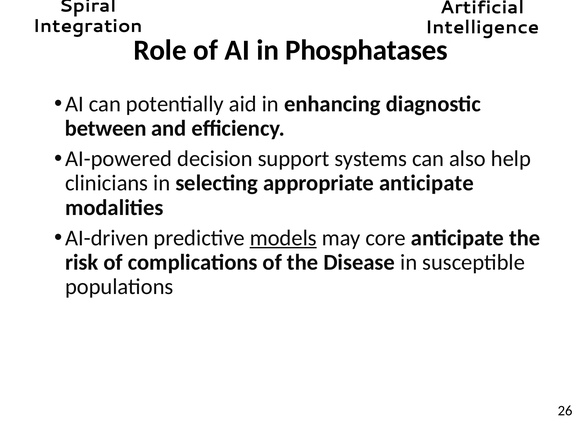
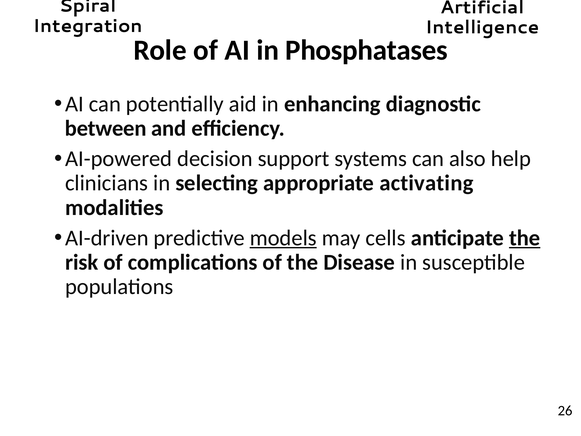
appropriate anticipate: anticipate -> activating
core: core -> cells
the at (525, 238) underline: none -> present
